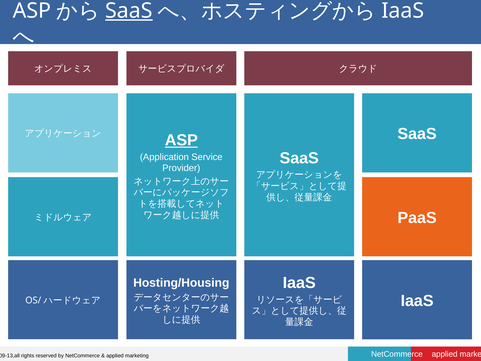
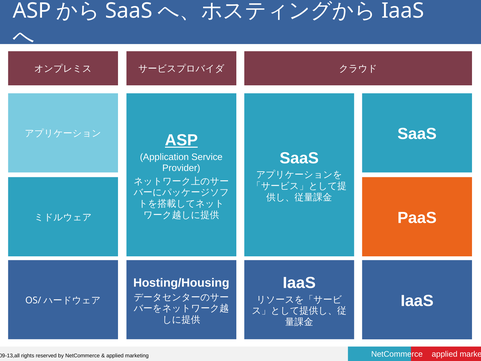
SaaS at (129, 11) underline: present -> none
